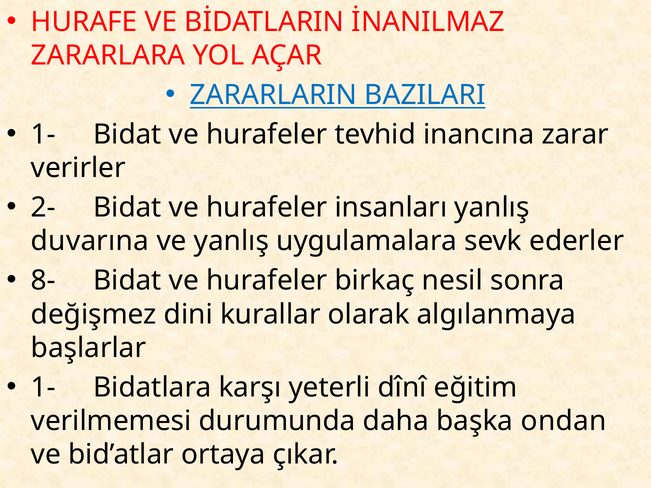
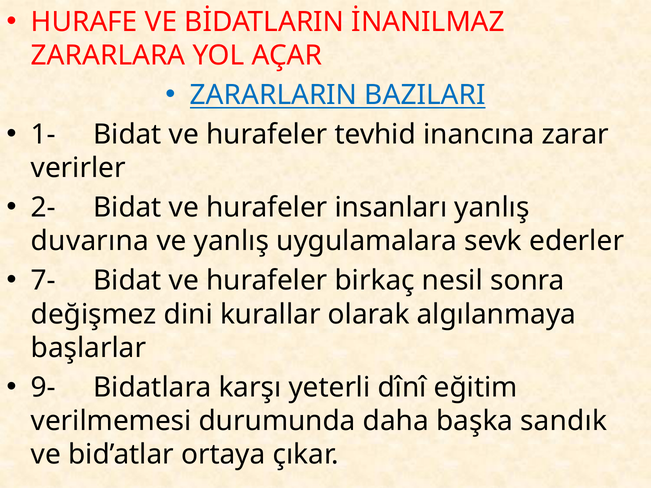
8-: 8- -> 7-
1- at (43, 388): 1- -> 9-
ondan: ondan -> sandık
